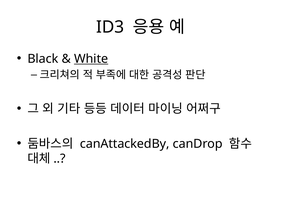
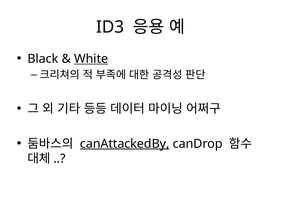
canAttackedBy underline: none -> present
